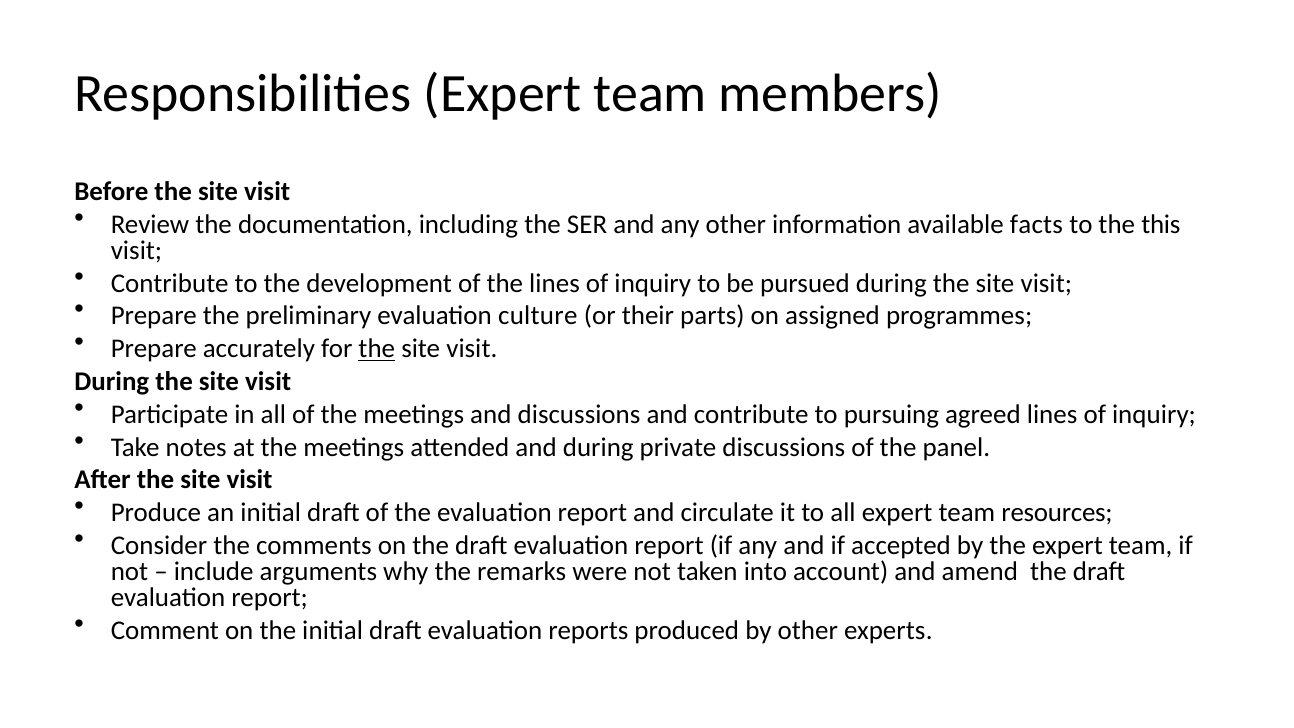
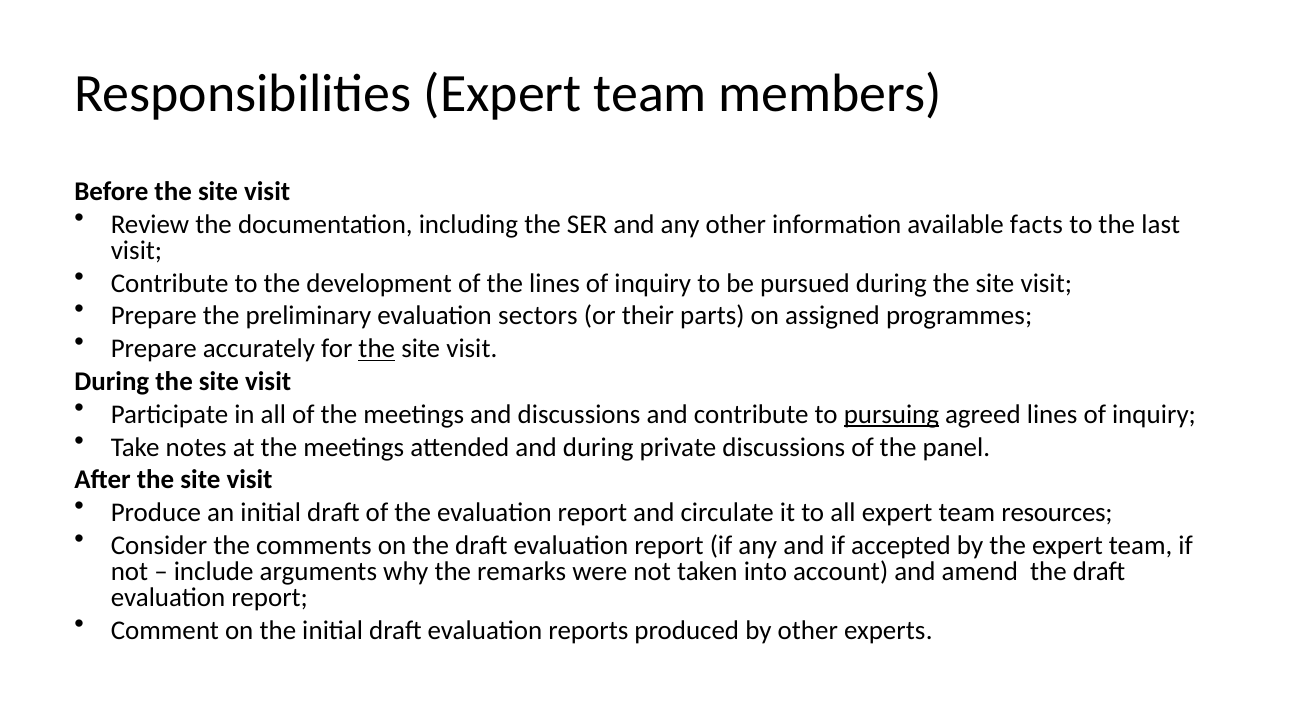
this: this -> last
culture: culture -> sectors
pursuing underline: none -> present
